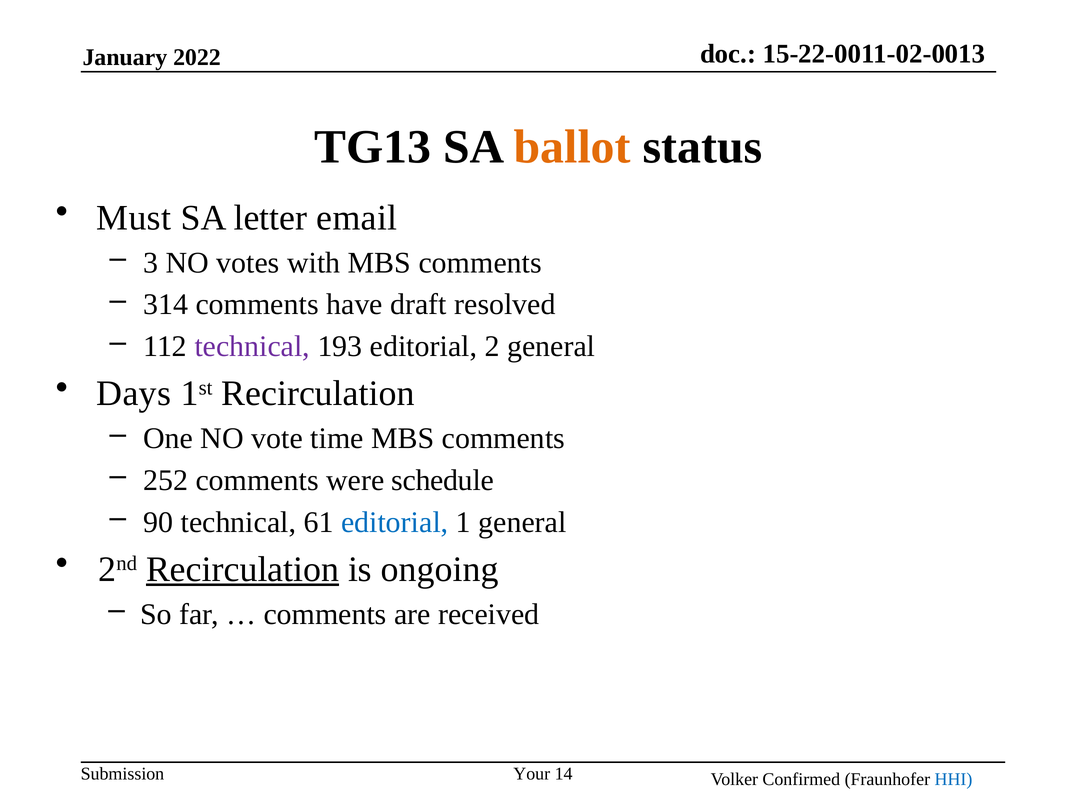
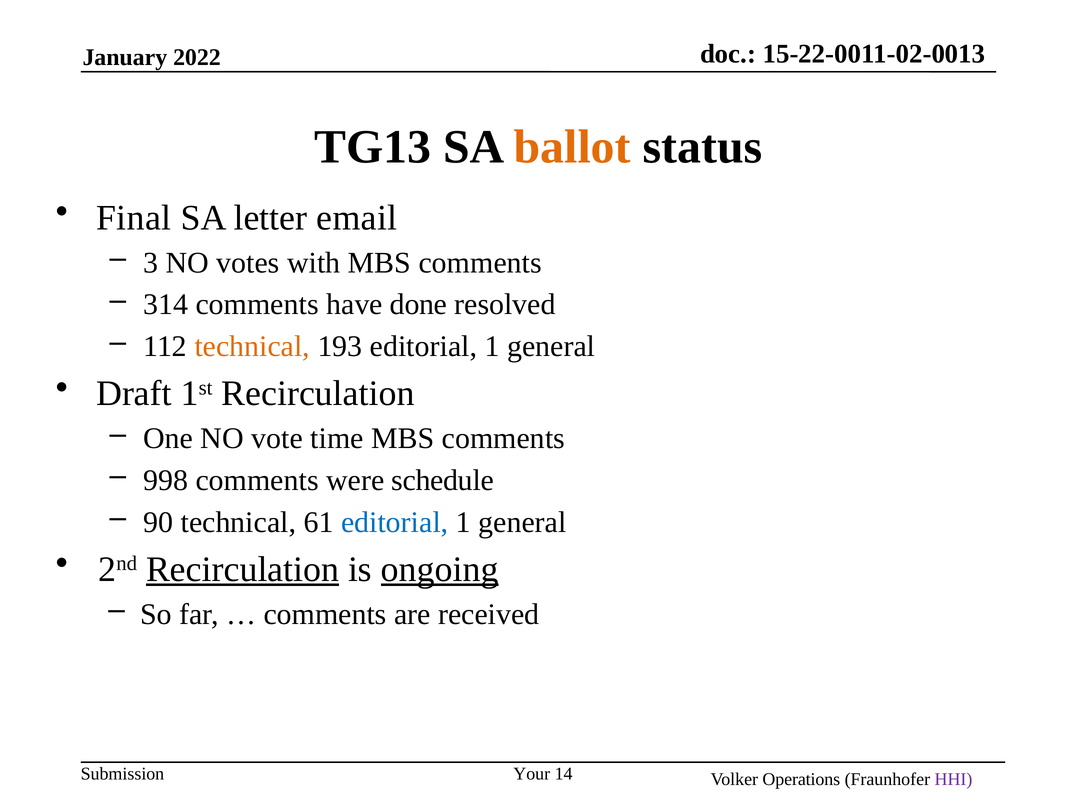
Must: Must -> Final
draft: draft -> done
technical at (252, 347) colour: purple -> orange
193 editorial 2: 2 -> 1
Days: Days -> Draft
252: 252 -> 998
ongoing underline: none -> present
Confirmed: Confirmed -> Operations
HHI colour: blue -> purple
